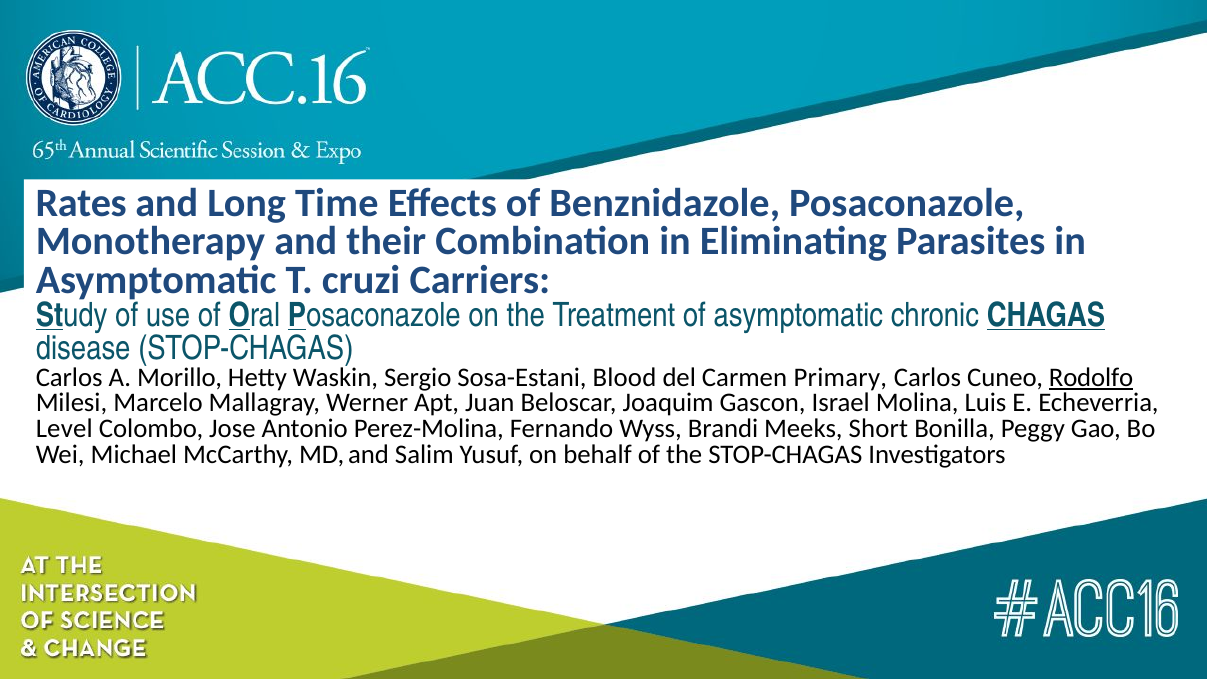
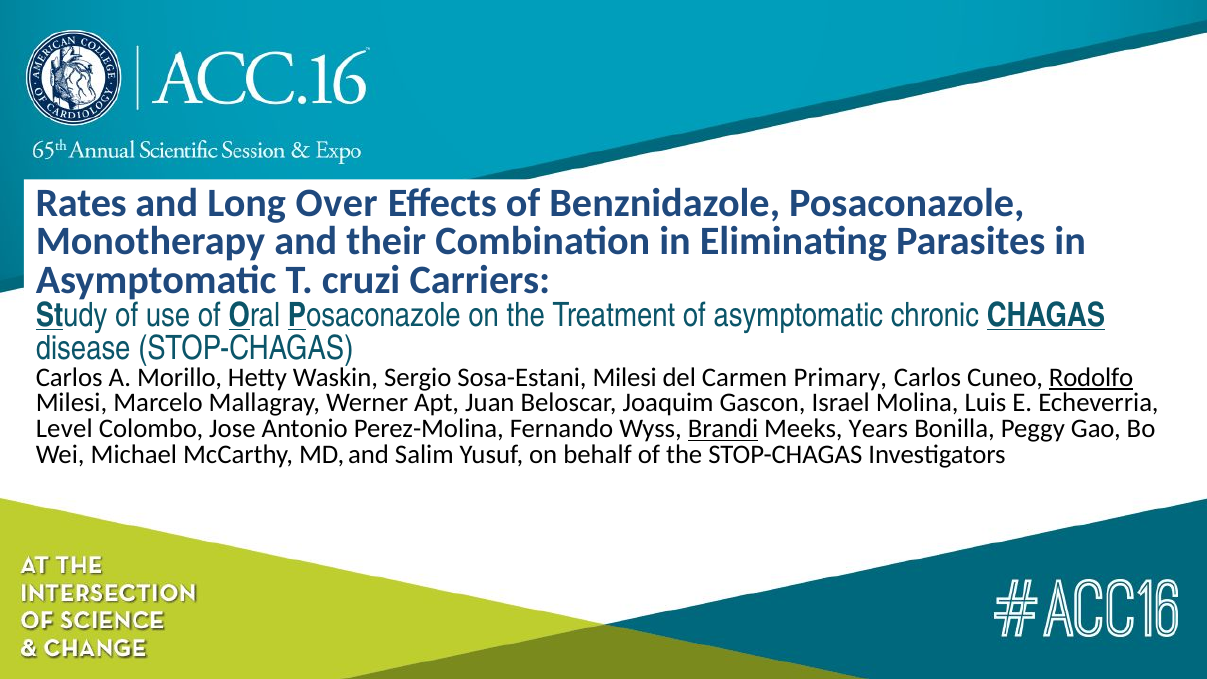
Time: Time -> Over
Sosa-Estani Blood: Blood -> Milesi
Brandi underline: none -> present
Short: Short -> Years
